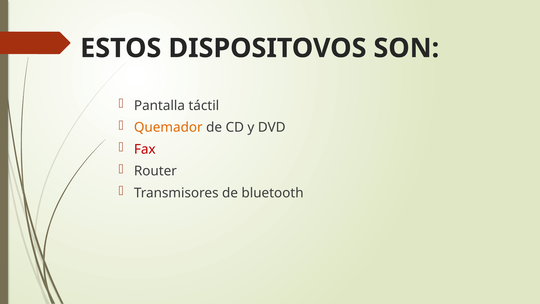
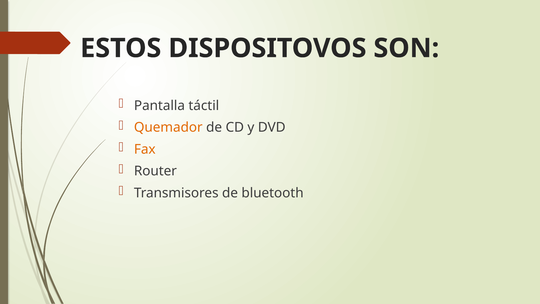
Fax colour: red -> orange
